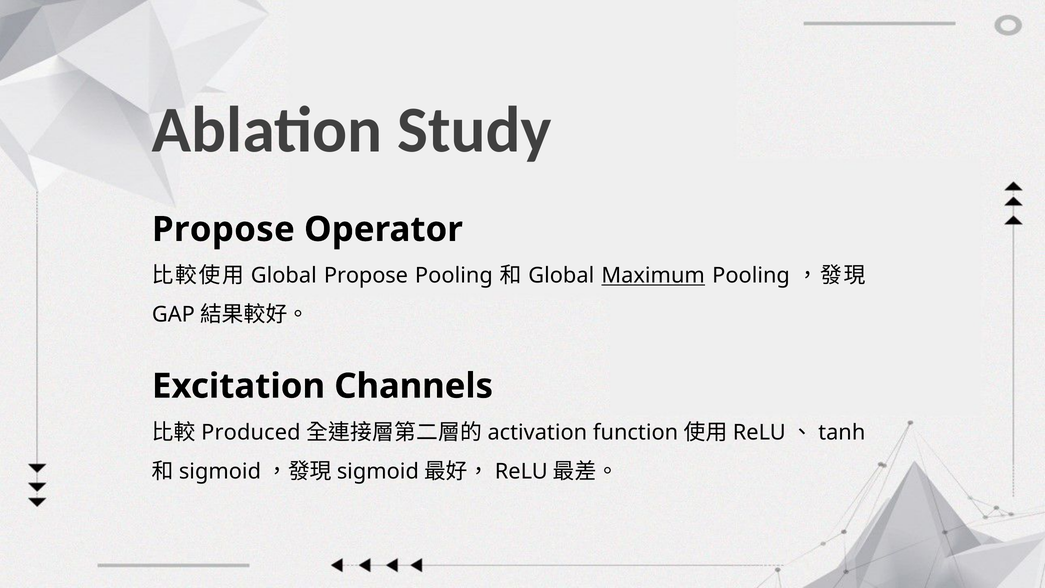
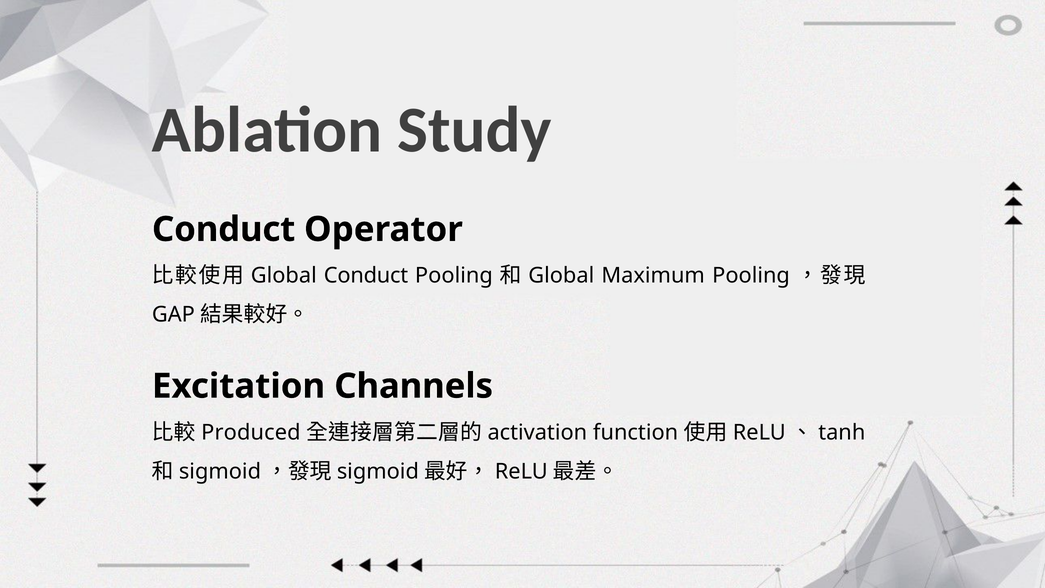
Propose at (223, 229): Propose -> Conduct
Propose at (366, 275): Propose -> Conduct
Maximum underline: present -> none
